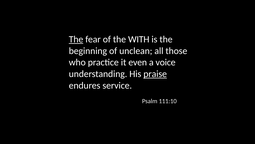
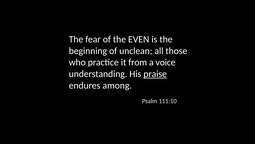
The at (76, 39) underline: present -> none
WITH: WITH -> EVEN
even: even -> from
service: service -> among
